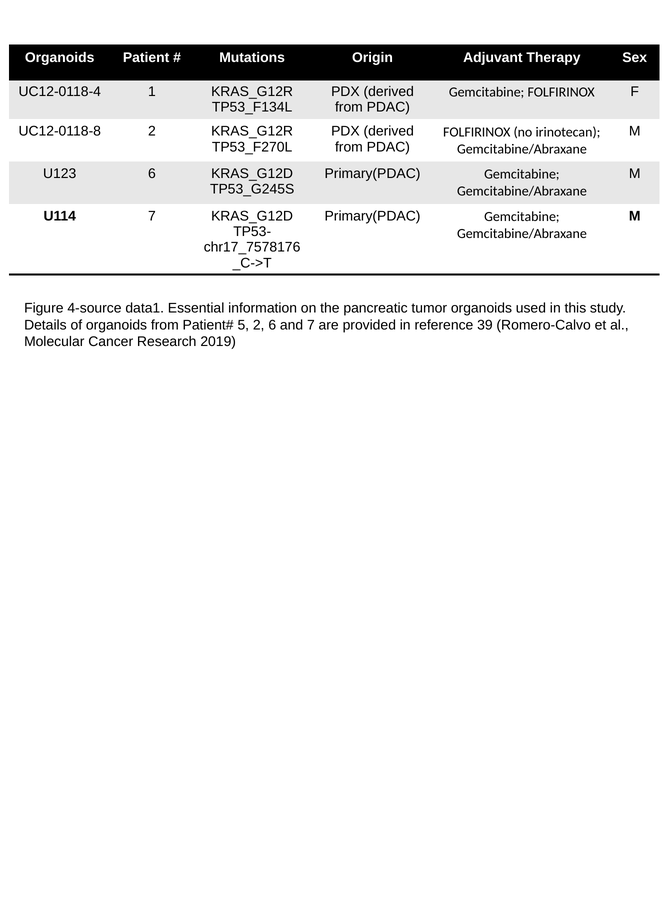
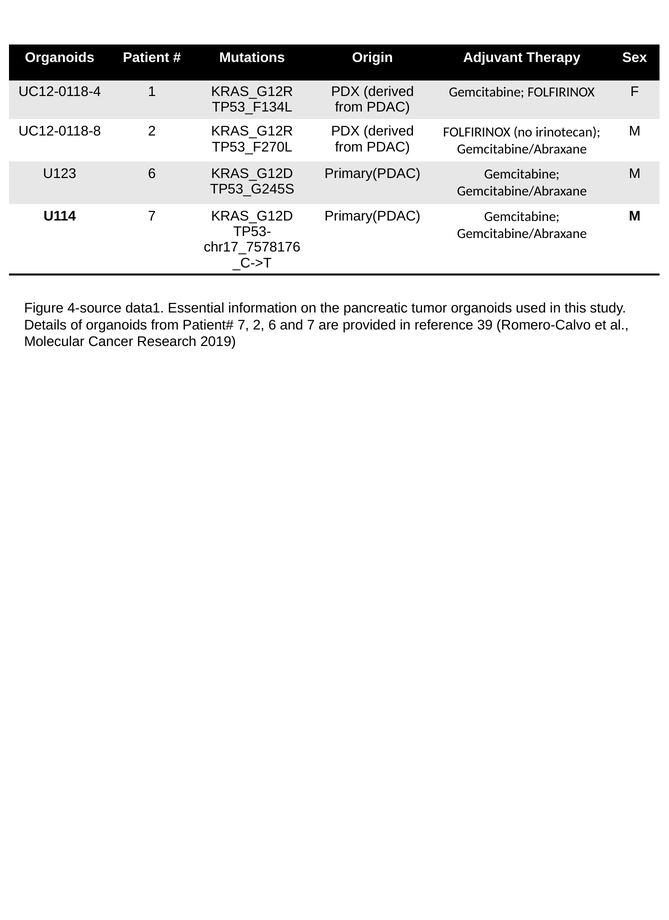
5 at (243, 325): 5 -> 7
